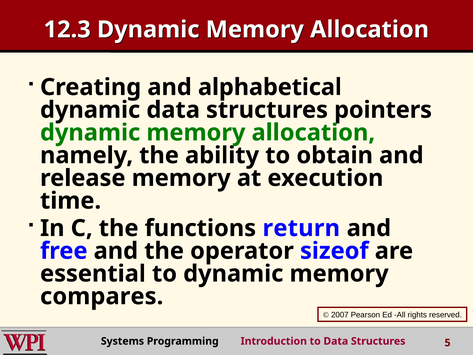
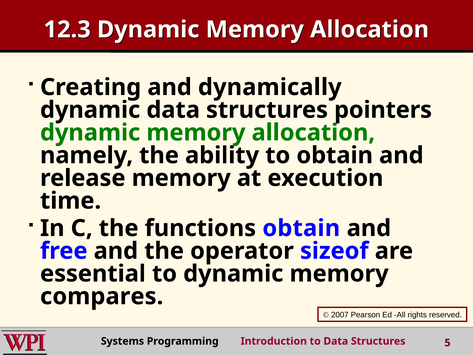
alphabetical: alphabetical -> dynamically
functions return: return -> obtain
